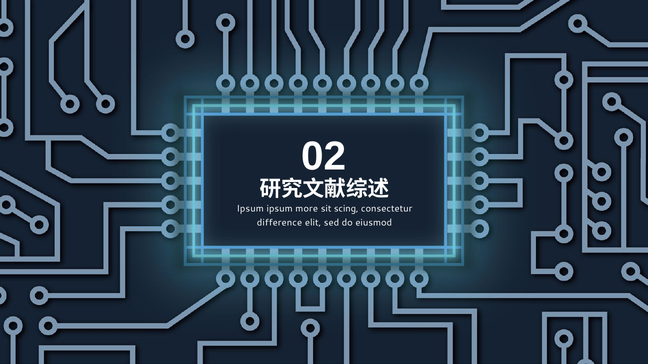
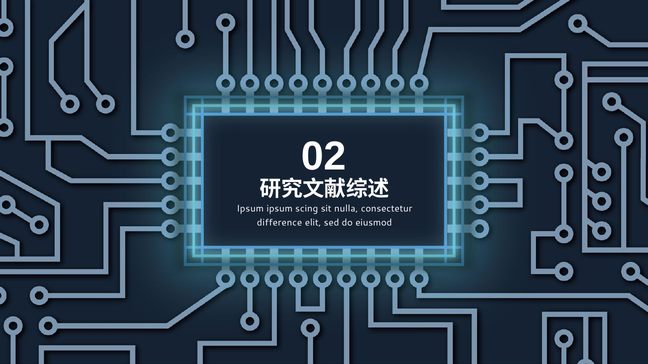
more: more -> scing
scing: scing -> nulla
